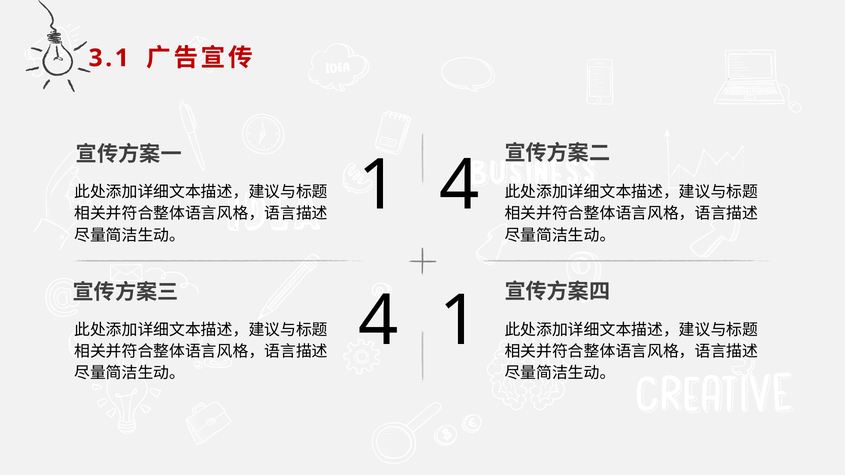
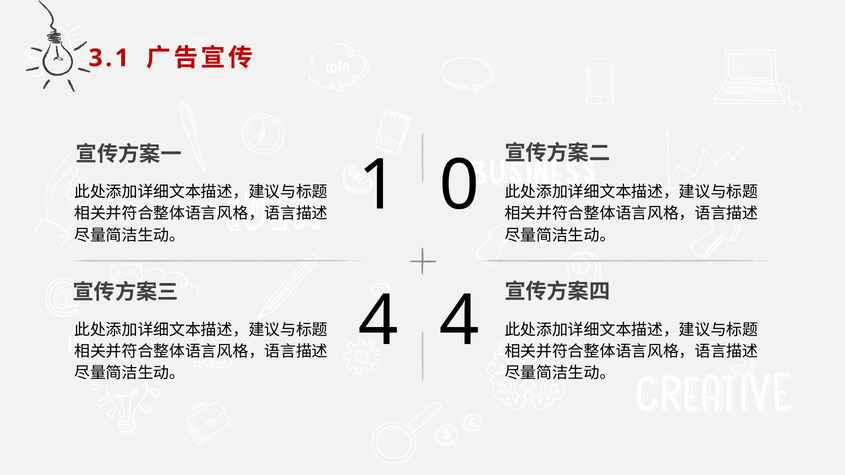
1 4: 4 -> 0
4 1: 1 -> 4
